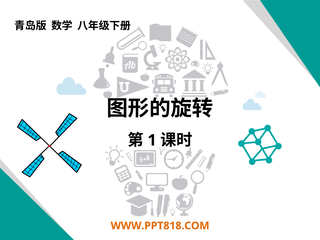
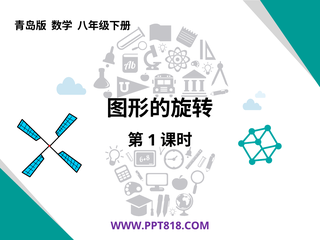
WWW.PPT818.COM colour: orange -> purple
